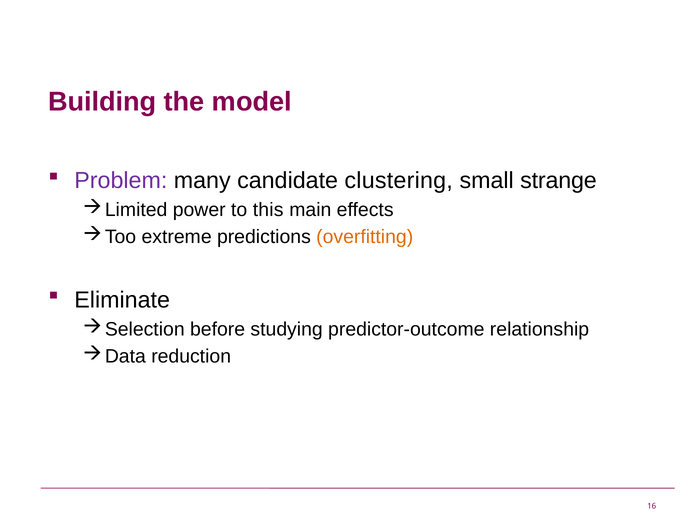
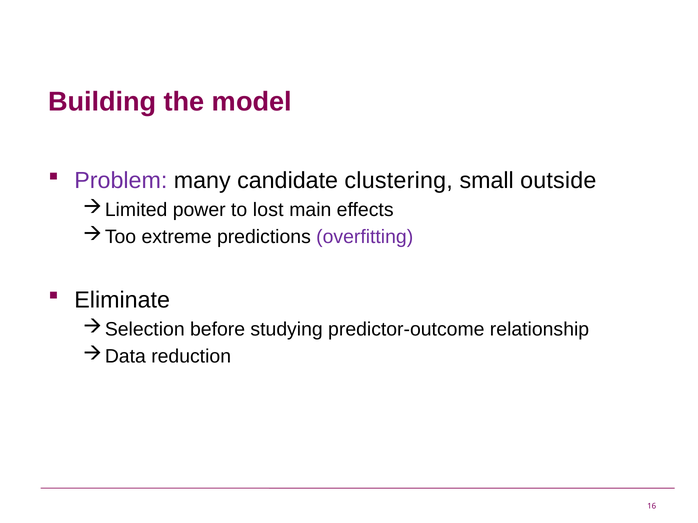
strange: strange -> outside
this: this -> lost
overfitting colour: orange -> purple
